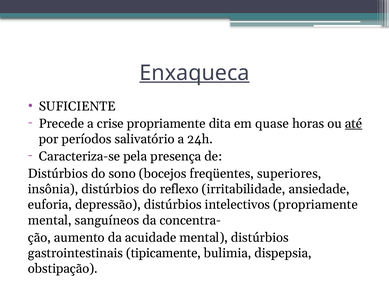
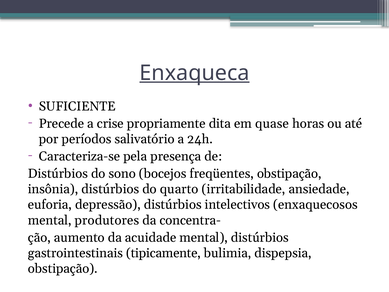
até underline: present -> none
freqüentes superiores: superiores -> obstipação
reflexo: reflexo -> quarto
intelectivos propriamente: propriamente -> enxaquecosos
sanguíneos: sanguíneos -> produtores
